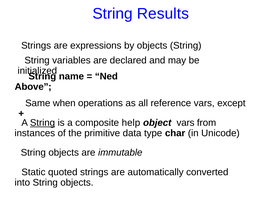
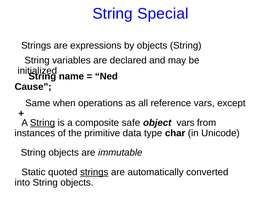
Results: Results -> Special
Above: Above -> Cause
help: help -> safe
strings at (94, 173) underline: none -> present
